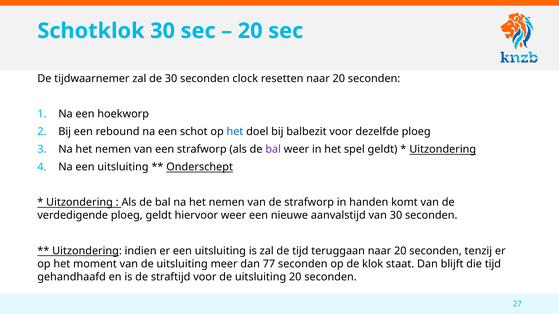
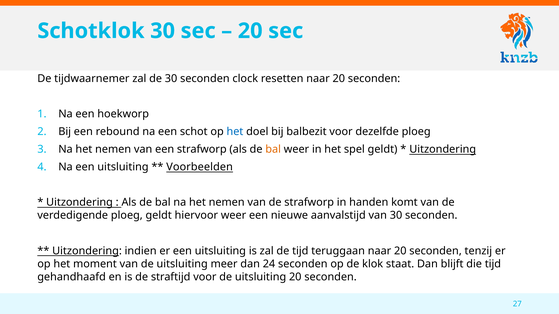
bal at (273, 149) colour: purple -> orange
Onderschept: Onderschept -> Voorbeelden
77: 77 -> 24
